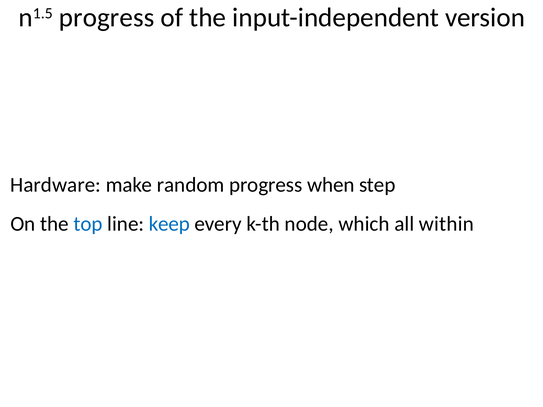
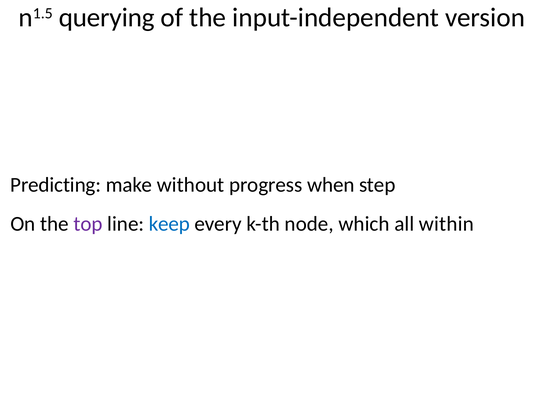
n1.5 progress: progress -> querying
Hardware: Hardware -> Predicting
random: random -> without
top colour: blue -> purple
